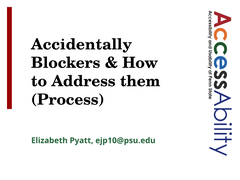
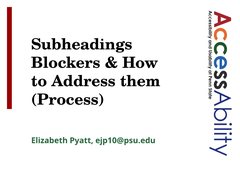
Accidentally: Accidentally -> Subheadings
